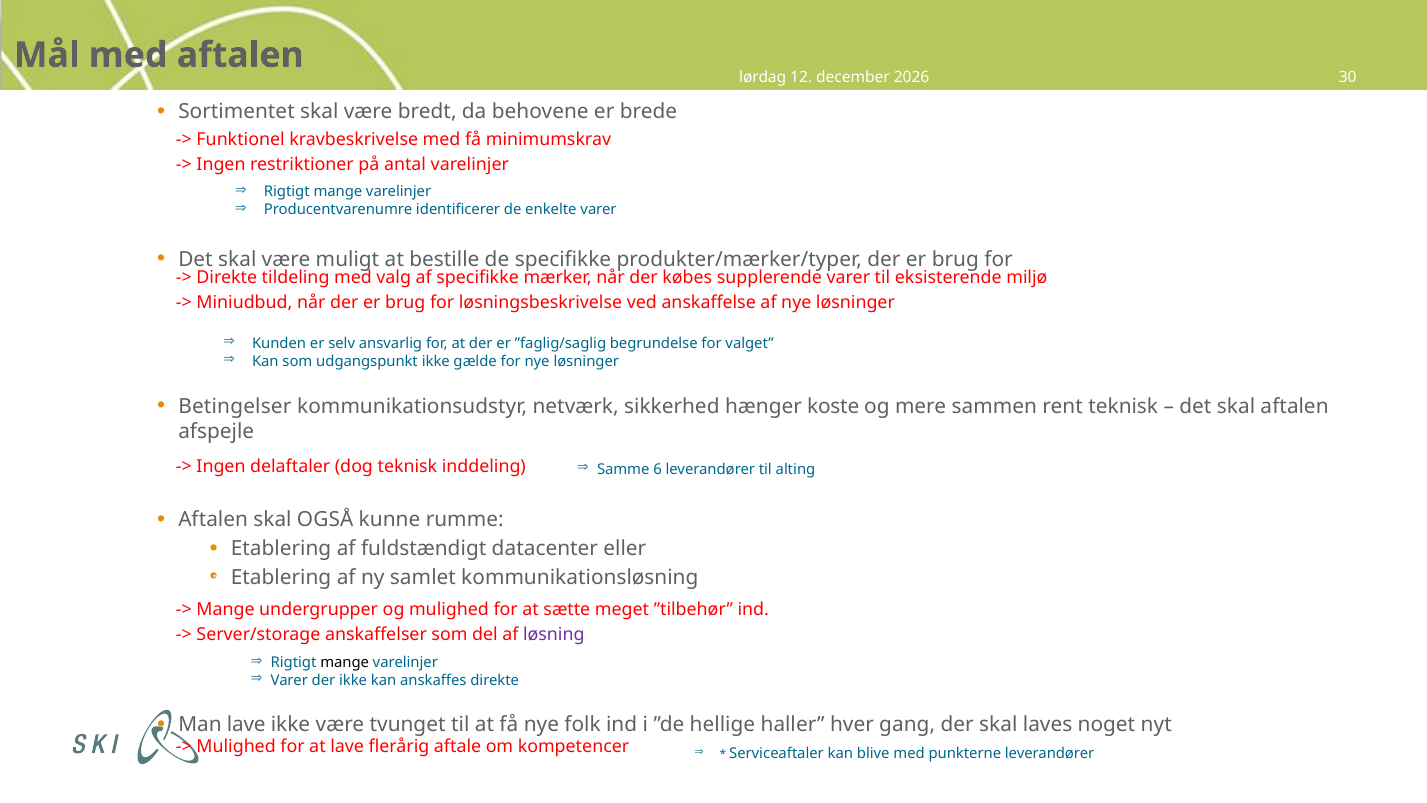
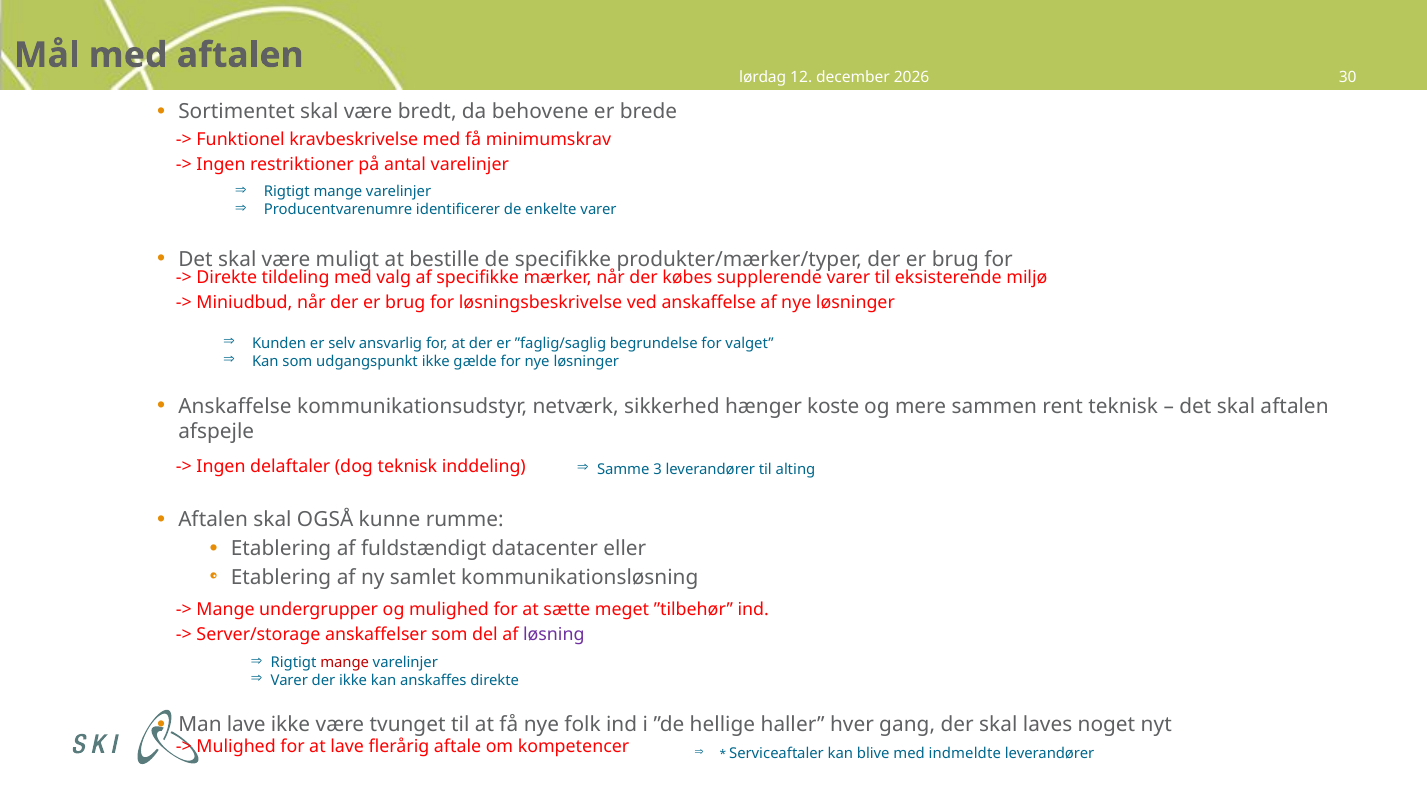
Betingelser at (235, 407): Betingelser -> Anskaffelse
6: 6 -> 3
mange at (345, 662) colour: black -> red
punkterne: punkterne -> indmeldte
